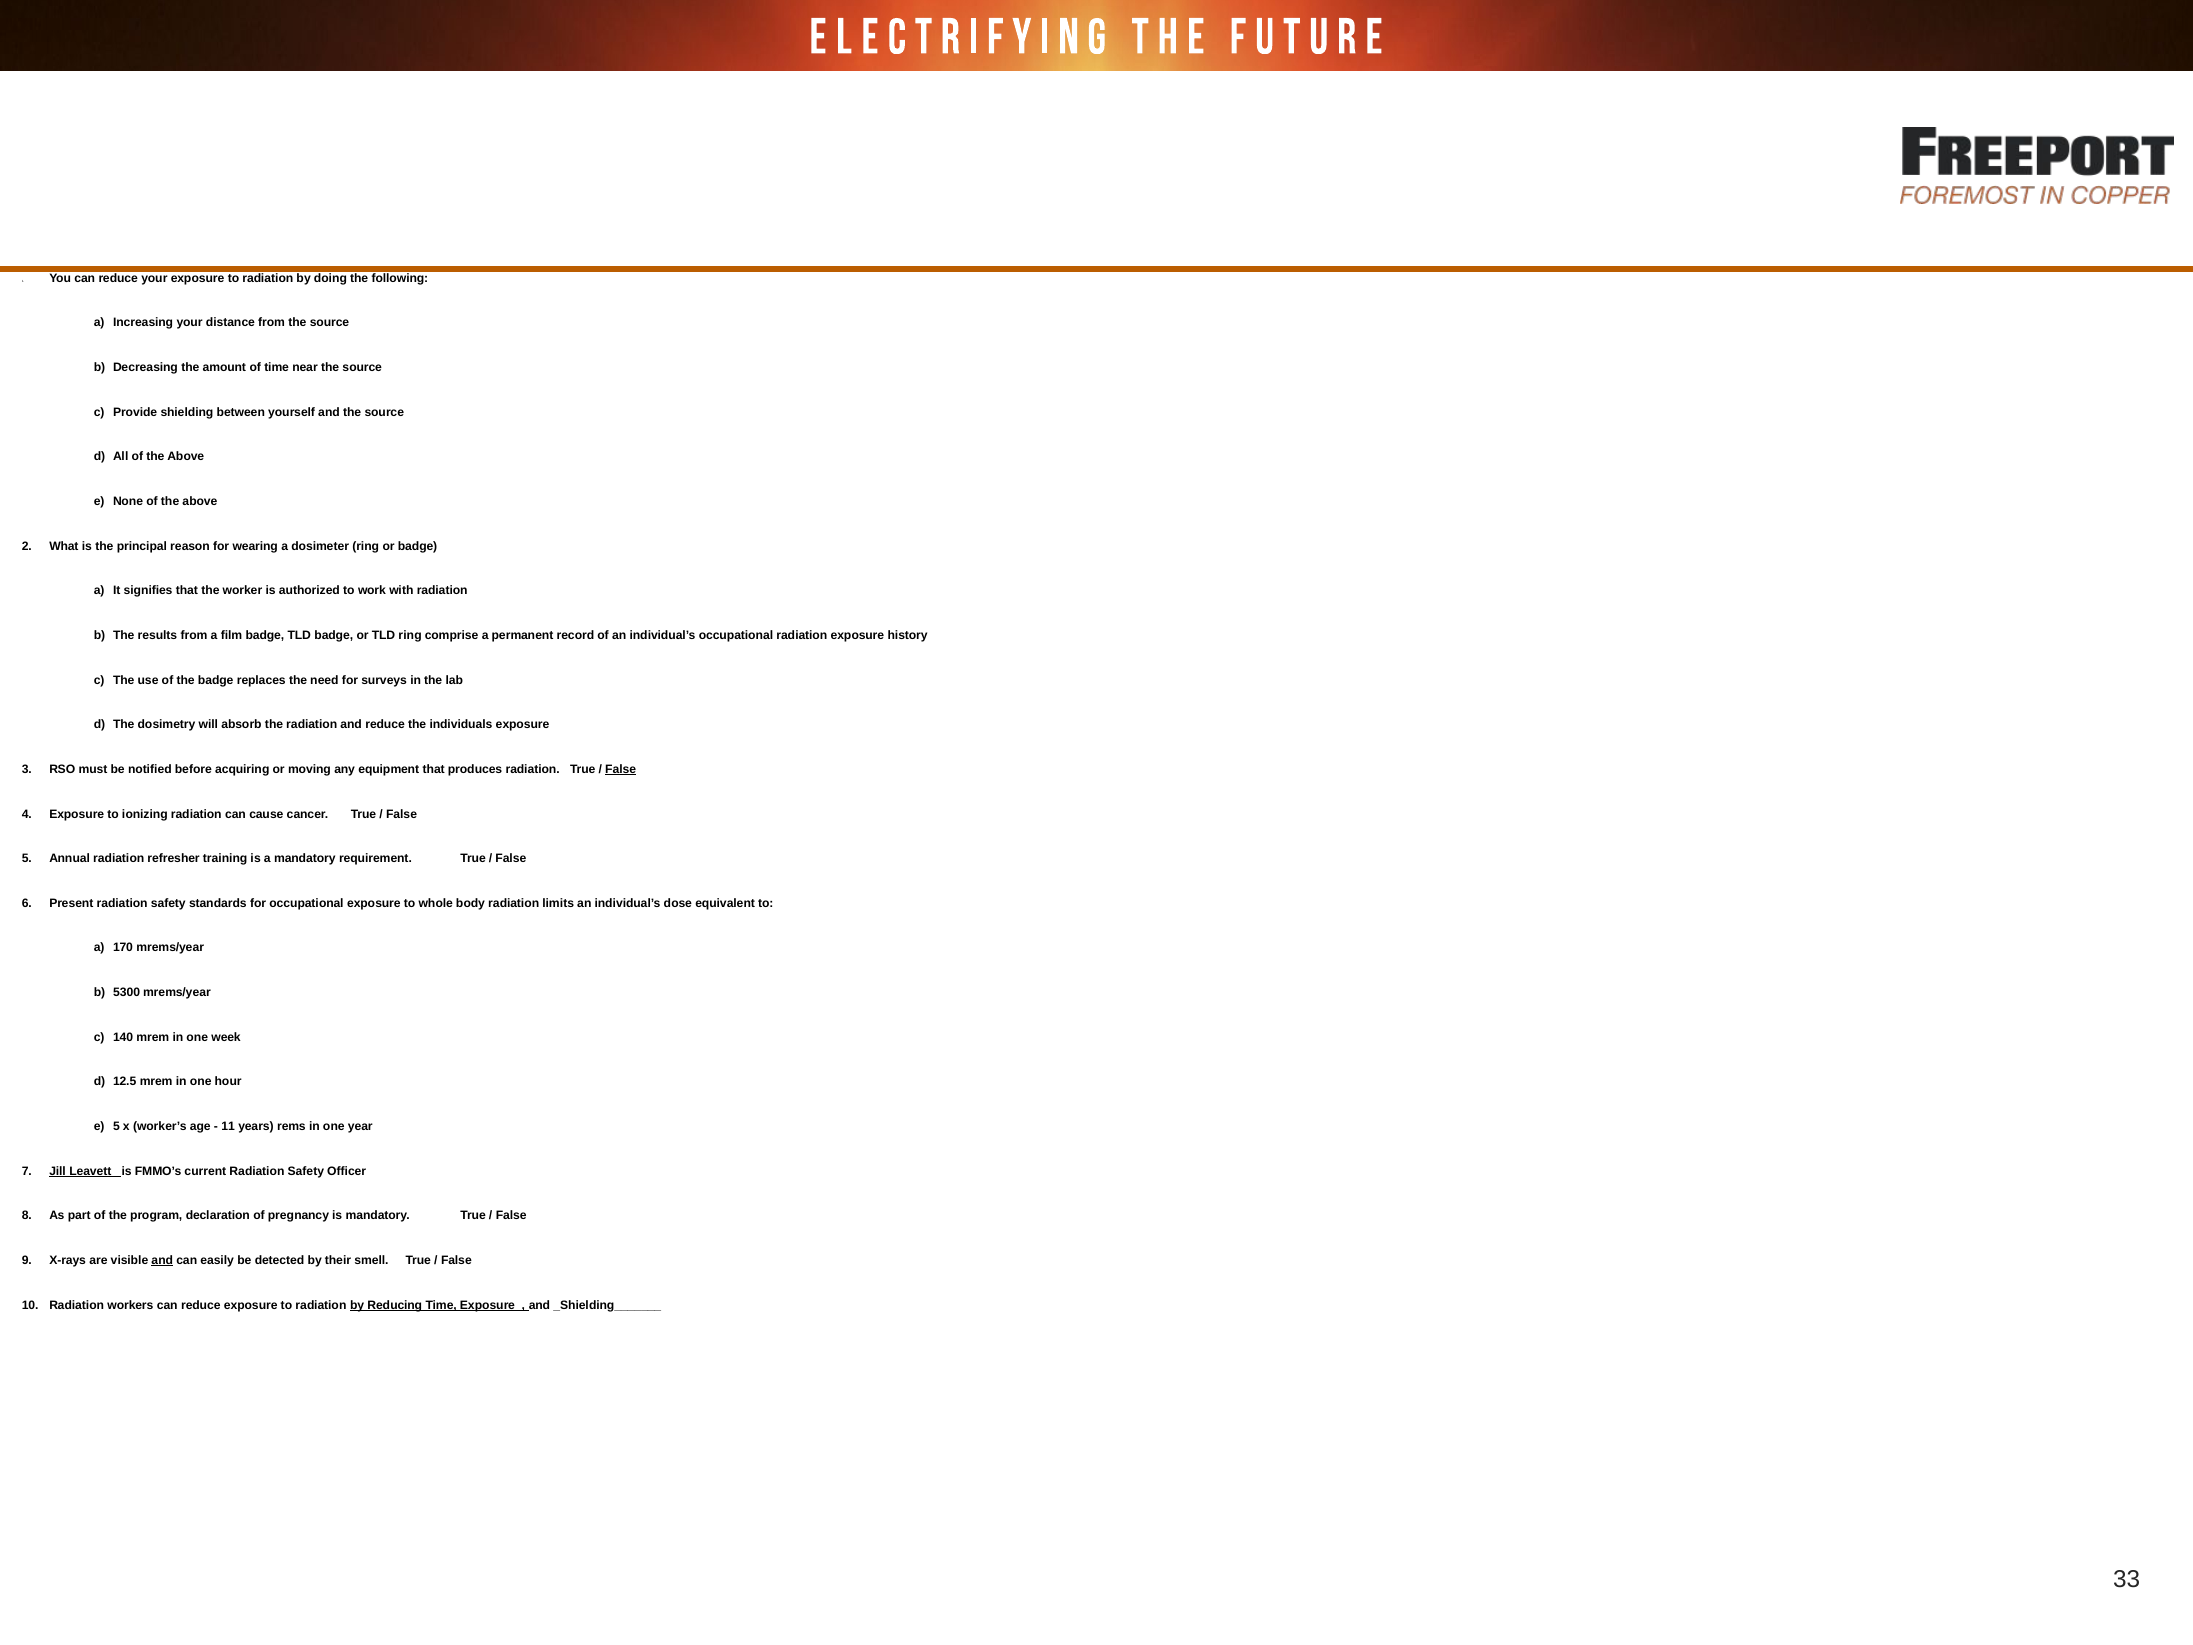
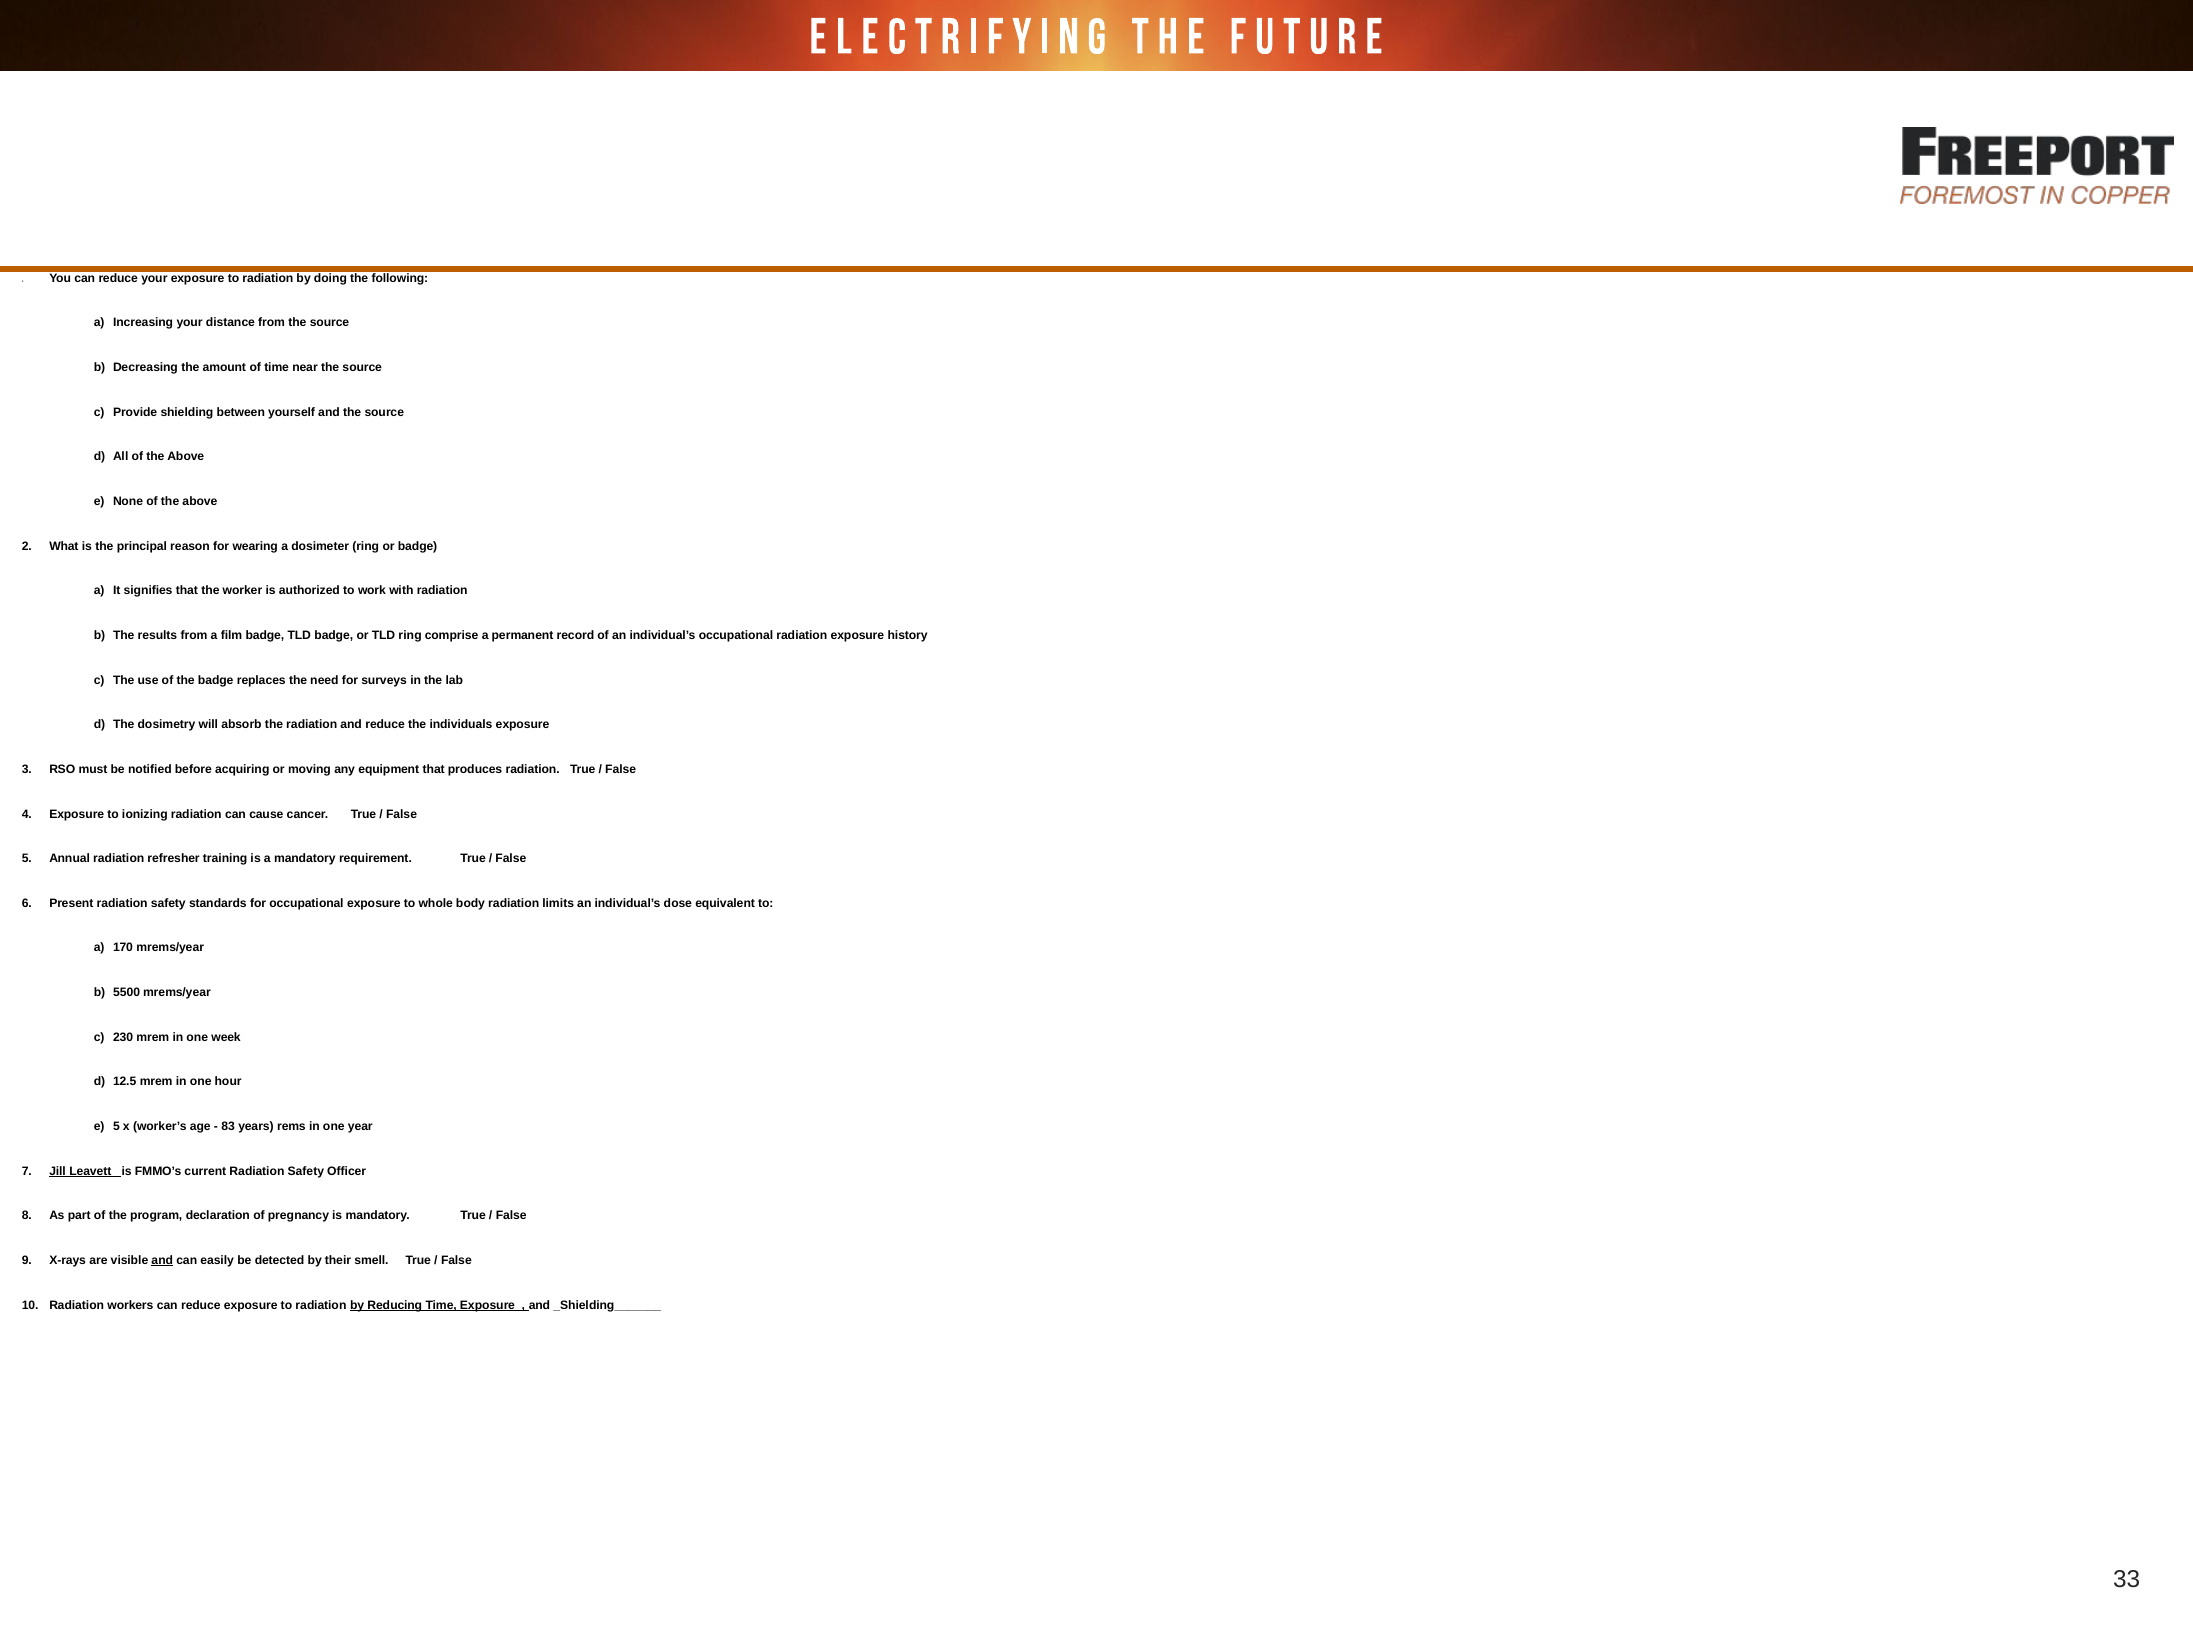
False at (621, 769) underline: present -> none
5300: 5300 -> 5500
140: 140 -> 230
11: 11 -> 83
